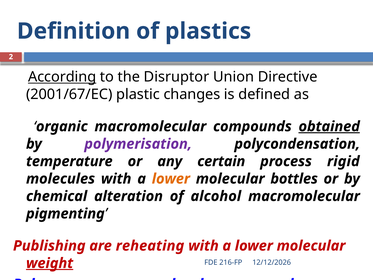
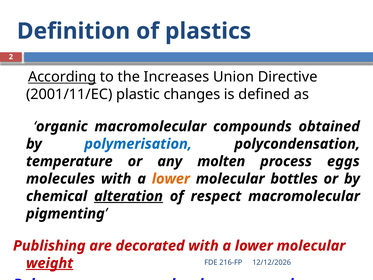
Disruptor: Disruptor -> Increases
2001/67/EC: 2001/67/EC -> 2001/11/EC
obtained underline: present -> none
polymerisation colour: purple -> blue
certain: certain -> molten
rigid: rigid -> eggs
alteration underline: none -> present
alcohol: alcohol -> respect
reheating: reheating -> decorated
